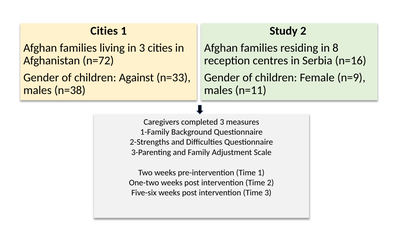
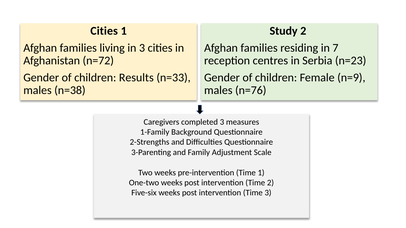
8: 8 -> 7
n=16: n=16 -> n=23
Against: Against -> Results
n=11: n=11 -> n=76
